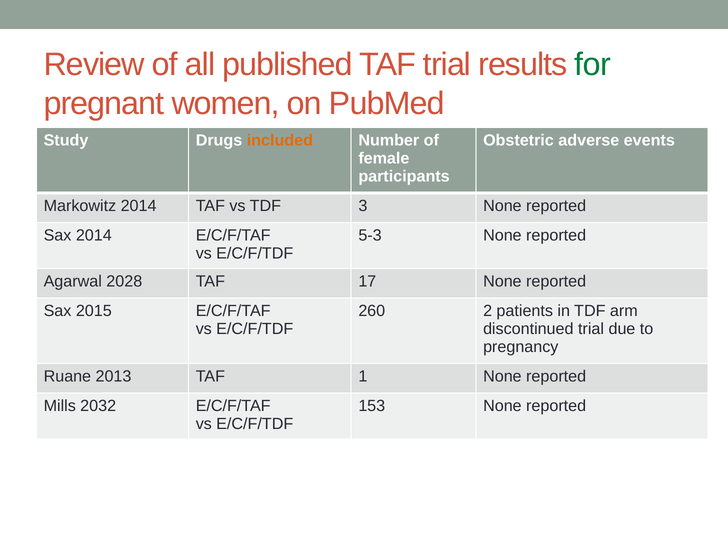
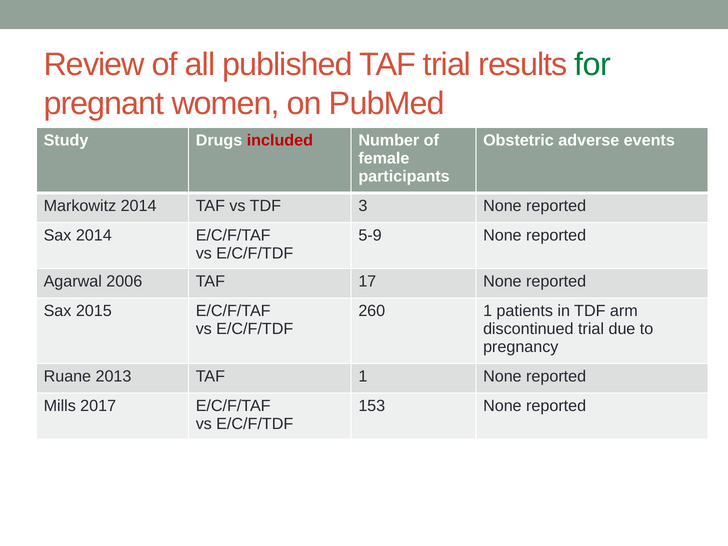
included colour: orange -> red
5-3: 5-3 -> 5-9
2028: 2028 -> 2006
260 2: 2 -> 1
2032: 2032 -> 2017
